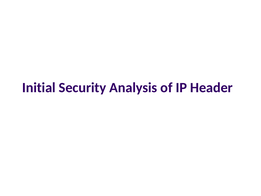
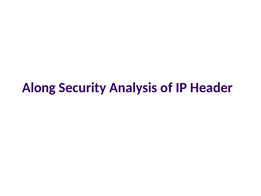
Initial: Initial -> Along
